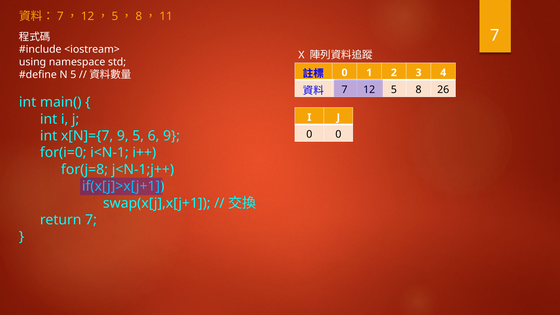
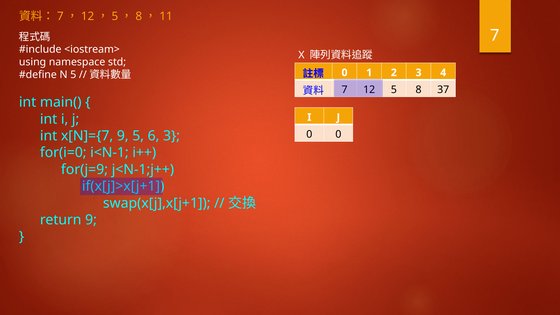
26: 26 -> 37
6 9: 9 -> 3
for(j=8: for(j=8 -> for(j=9
return 7: 7 -> 9
